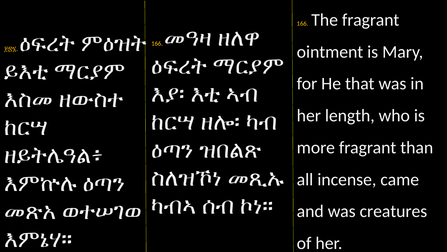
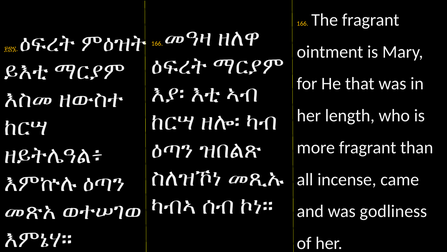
creatures: creatures -> godliness
